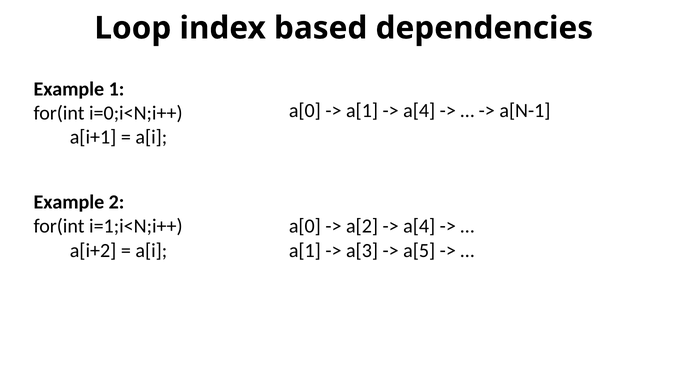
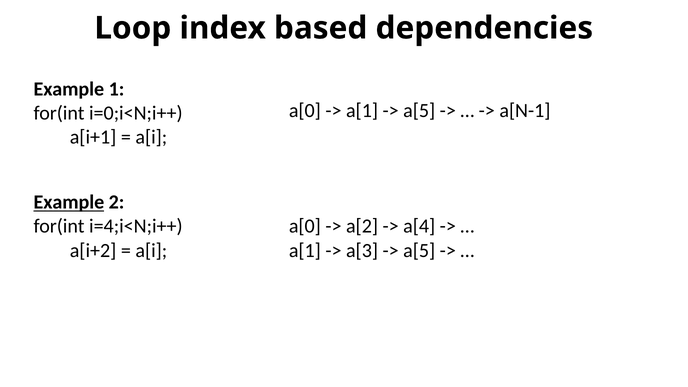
a[4 at (419, 111): a[4 -> a[5
Example at (69, 202) underline: none -> present
i=1;i<N;i++: i=1;i<N;i++ -> i=4;i<N;i++
